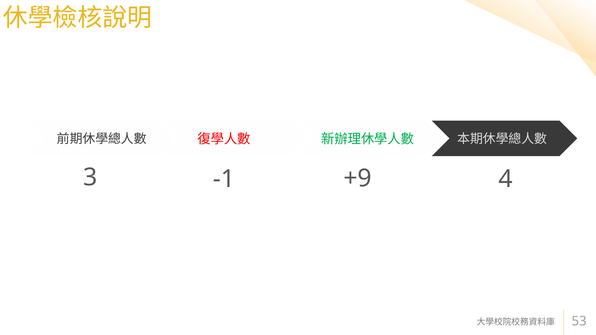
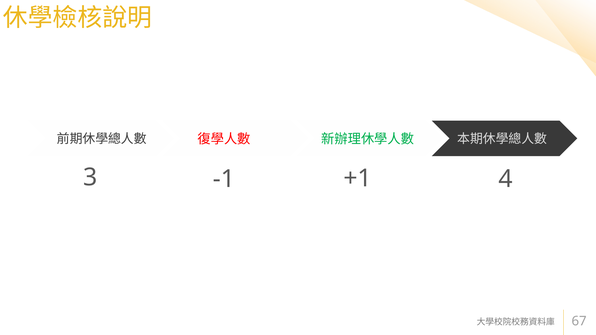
+9: +9 -> +1
53: 53 -> 67
